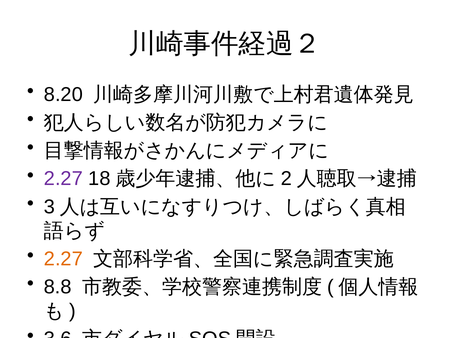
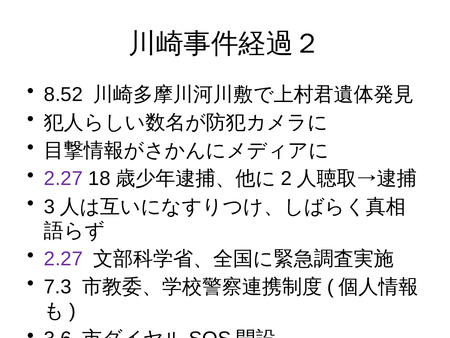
8.20: 8.20 -> 8.52
2.27 at (63, 258) colour: orange -> purple
8.8: 8.8 -> 7.3
